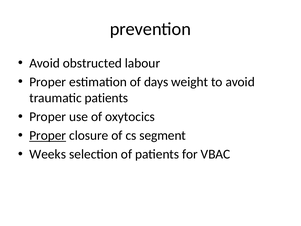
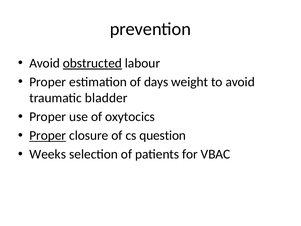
obstructed underline: none -> present
traumatic patients: patients -> bladder
segment: segment -> question
